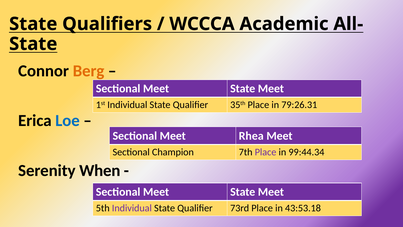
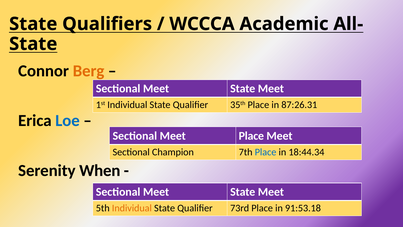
79:26.31: 79:26.31 -> 87:26.31
Meet Rhea: Rhea -> Place
Place at (266, 152) colour: purple -> blue
99:44.34: 99:44.34 -> 18:44.34
Individual at (132, 208) colour: purple -> orange
43:53.18: 43:53.18 -> 91:53.18
